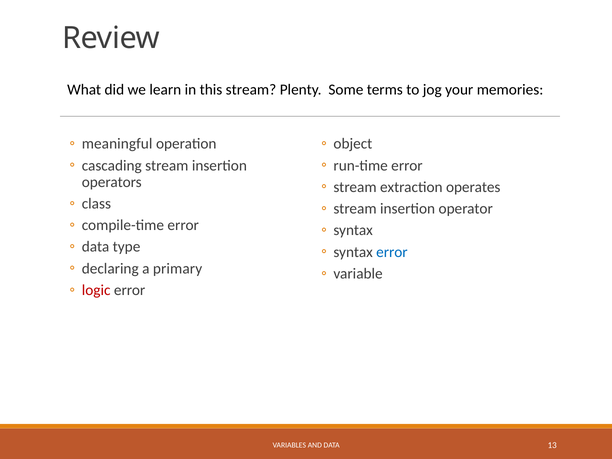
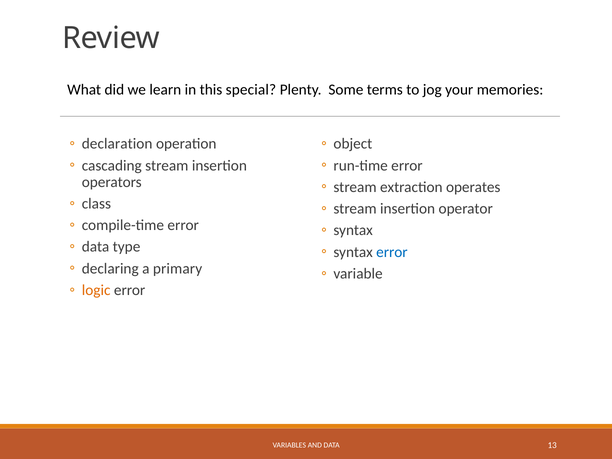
this stream: stream -> special
meaningful: meaningful -> declaration
logic colour: red -> orange
